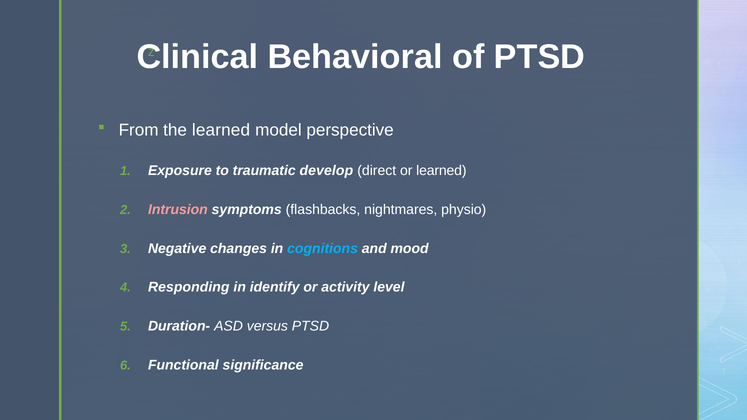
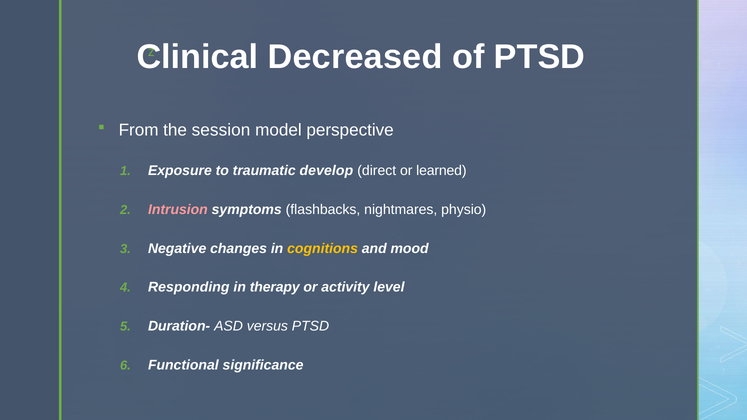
Behavioral: Behavioral -> Decreased
the learned: learned -> session
cognitions colour: light blue -> yellow
identify: identify -> therapy
